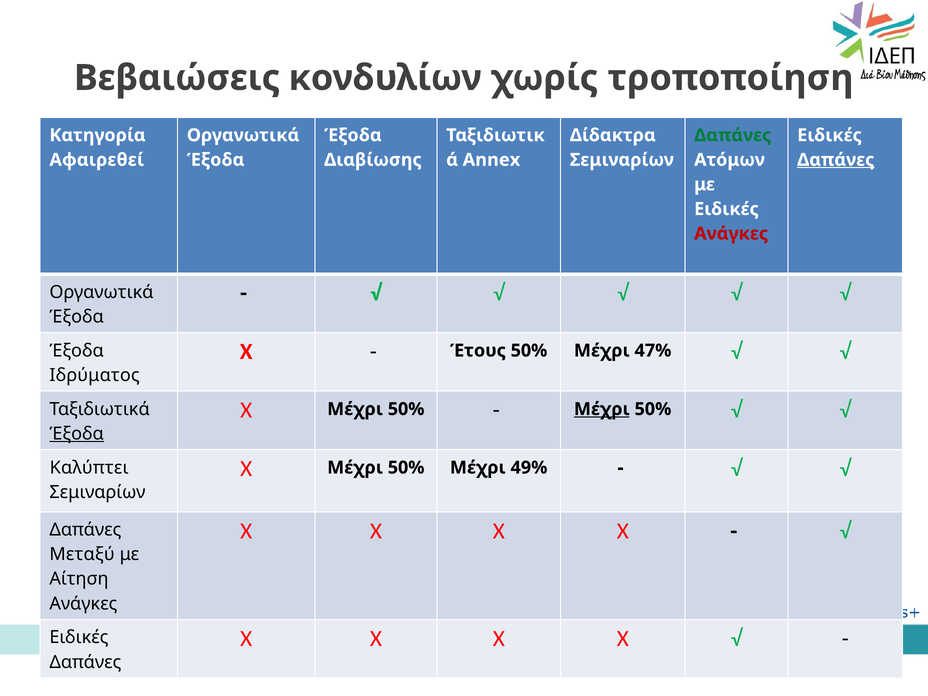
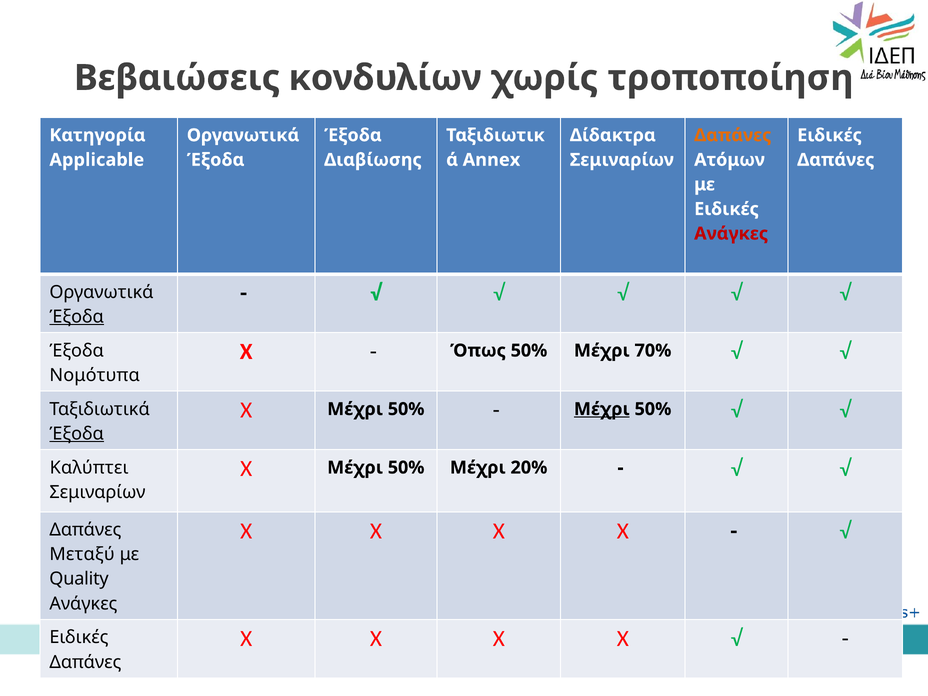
Δαπάνες at (733, 135) colour: green -> orange
Αφαιρεθεί: Αφαιρεθεί -> Applicable
Δαπάνες at (836, 160) underline: present -> none
Έξοδα at (77, 317) underline: none -> present
Έτους: Έτους -> Όπως
47%: 47% -> 70%
Ιδρύματος: Ιδρύματος -> Νομότυπα
49%: 49% -> 20%
Αίτηση: Αίτηση -> Quality
